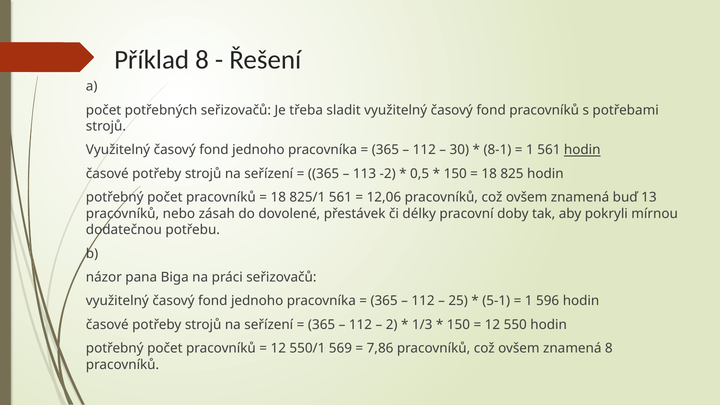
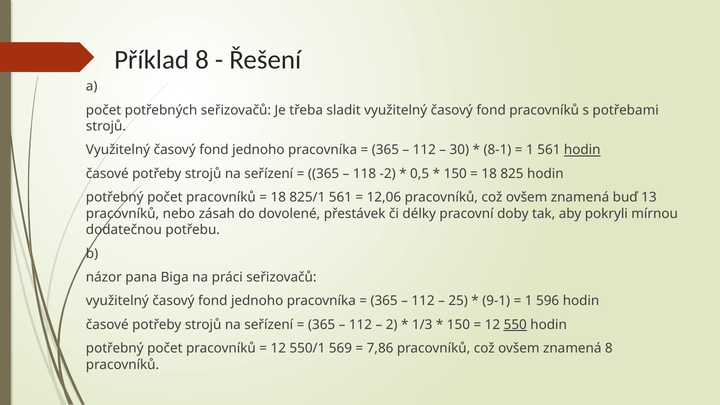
113: 113 -> 118
5-1: 5-1 -> 9-1
550 underline: none -> present
